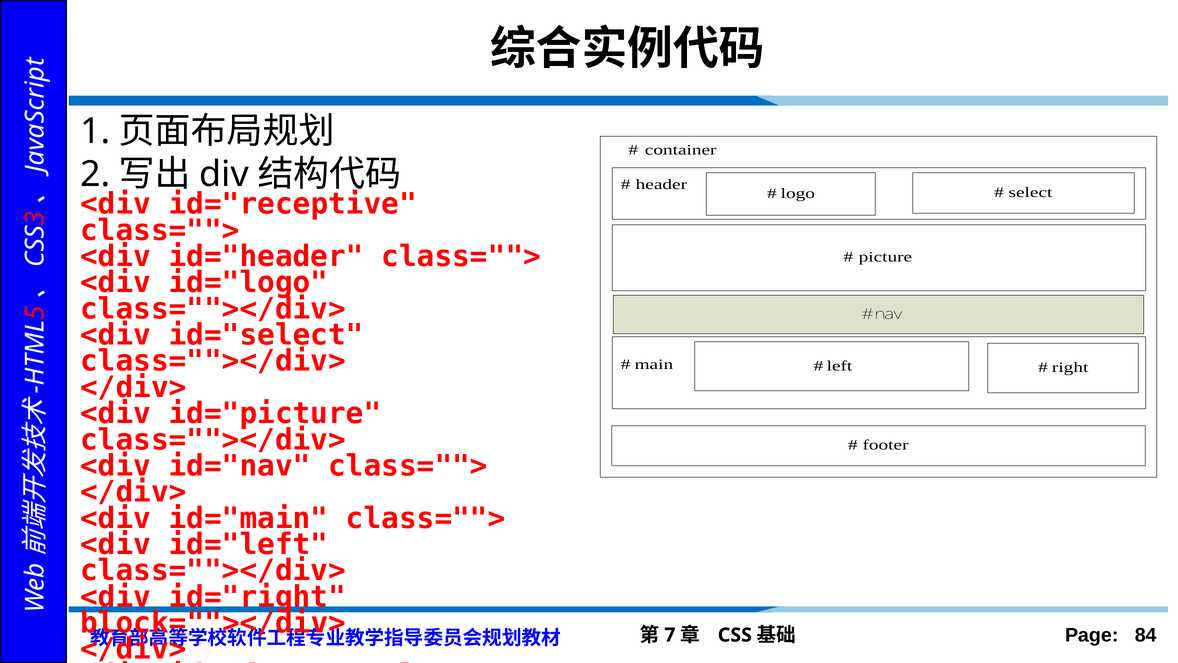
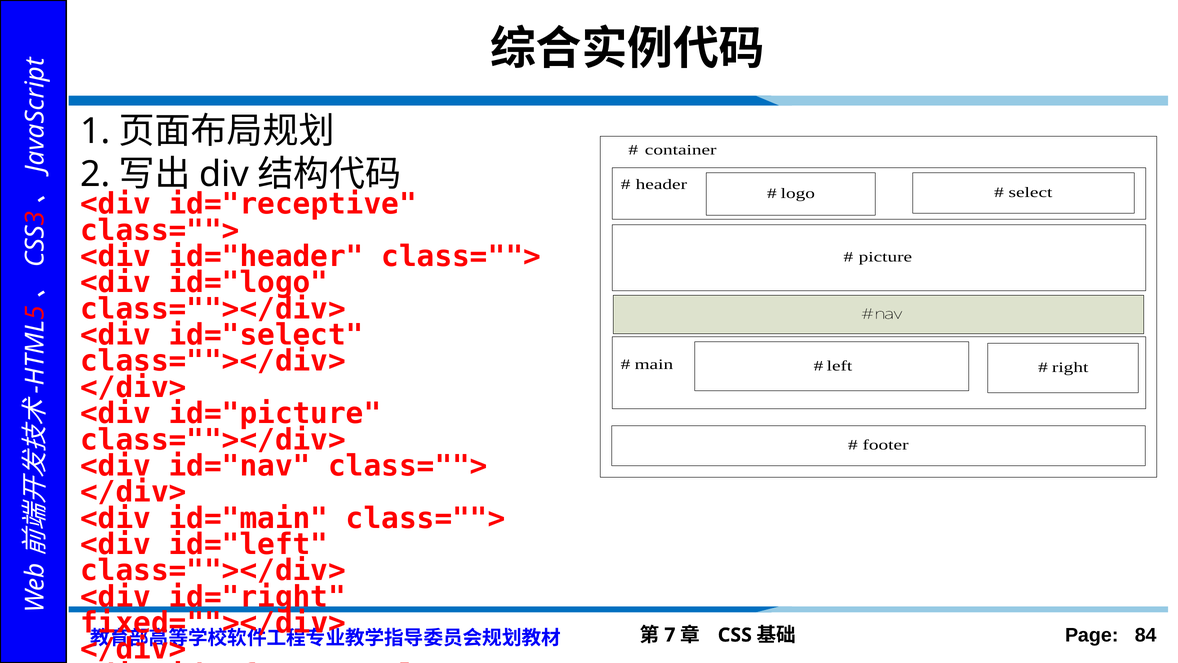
block=""></div>: block=""></div> -> fixed=""></div>
